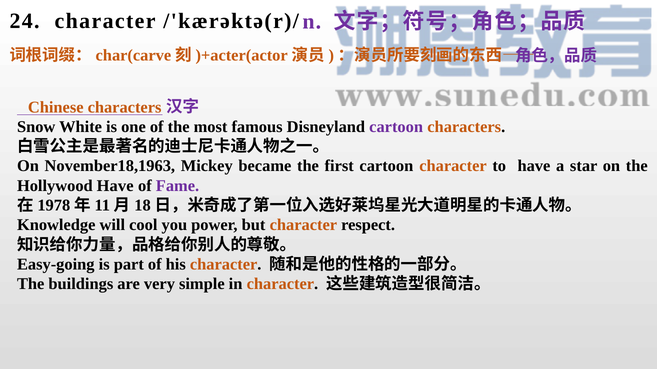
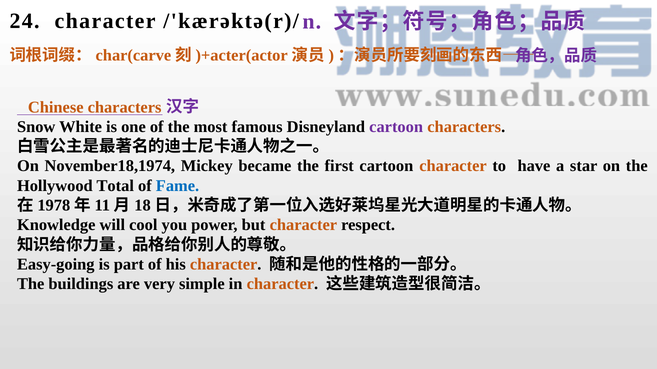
November18,1963: November18,1963 -> November18,1974
Hollywood Have: Have -> Total
Fame colour: purple -> blue
